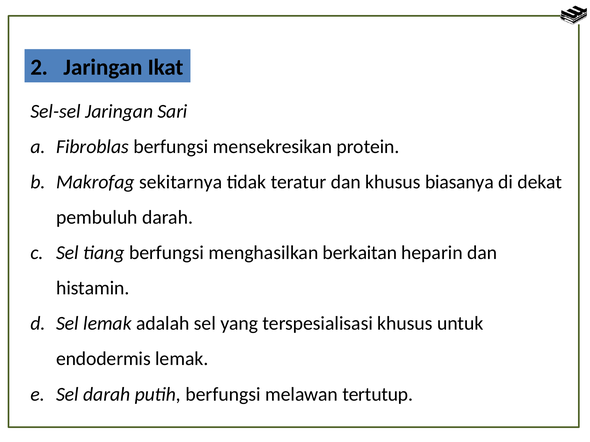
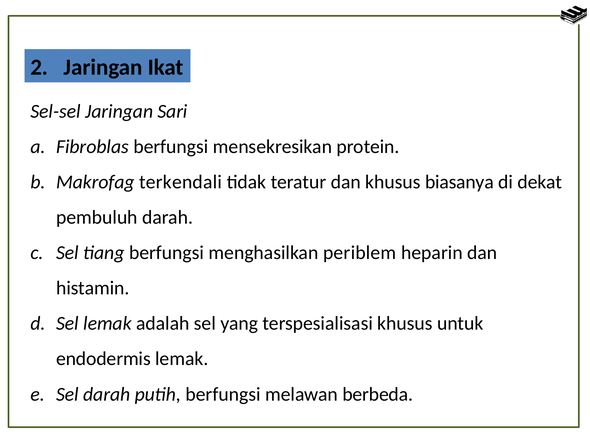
sekitarnya: sekitarnya -> terkendali
berkaitan: berkaitan -> periblem
tertutup: tertutup -> berbeda
